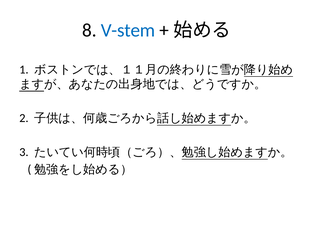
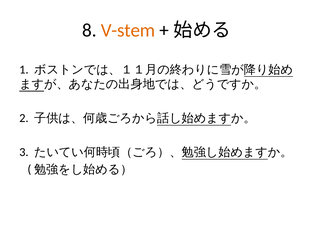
V-stem colour: blue -> orange
